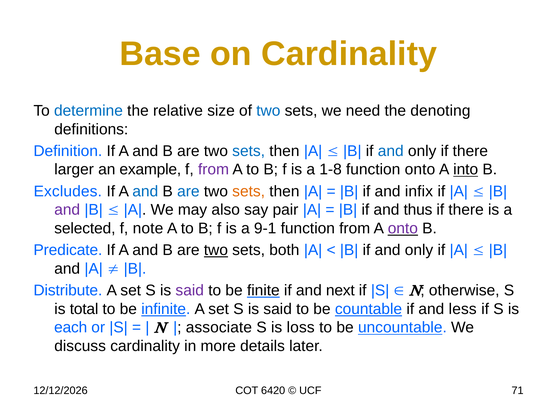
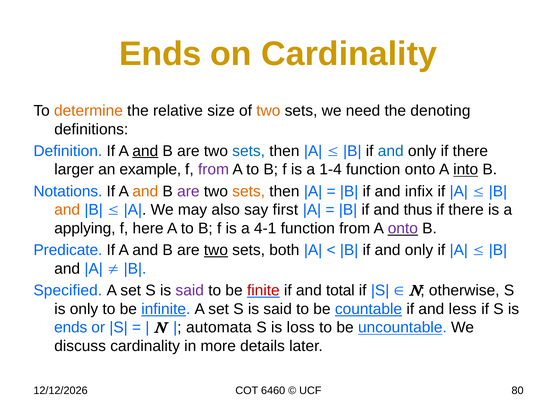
Base at (160, 54): Base -> Ends
determine colour: blue -> orange
two at (268, 111) colour: blue -> orange
and at (145, 151) underline: none -> present
1-8: 1-8 -> 1-4
Excludes: Excludes -> Notations
and at (145, 191) colour: blue -> orange
are at (188, 191) colour: blue -> purple
and at (67, 210) colour: purple -> orange
pair: pair -> first
selected: selected -> applying
note: note -> here
9-1: 9-1 -> 4-1
Distribute: Distribute -> Specified
finite colour: black -> red
next: next -> total
is total: total -> only
each at (71, 327): each -> ends
associate: associate -> automata
6420: 6420 -> 6460
71: 71 -> 80
